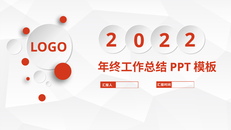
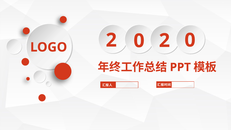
2 at (190, 40): 2 -> 0
